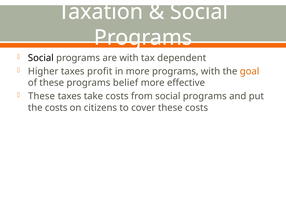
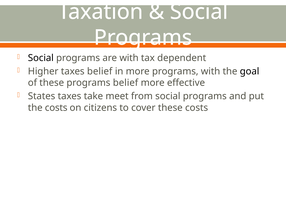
taxes profit: profit -> belief
goal colour: orange -> black
These at (42, 96): These -> States
take costs: costs -> meet
